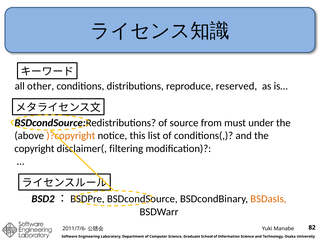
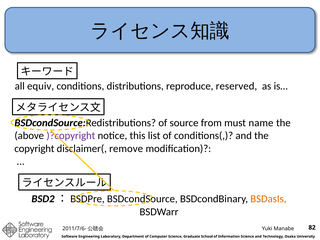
other: other -> equiv
under: under -> name
)?copyright colour: orange -> purple
filtering: filtering -> remove
